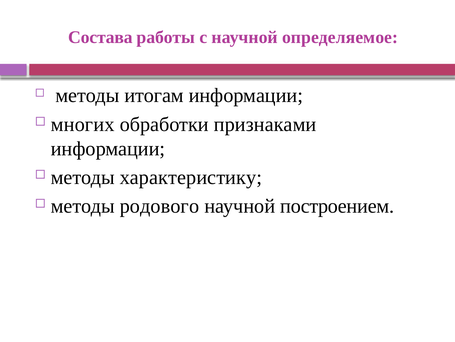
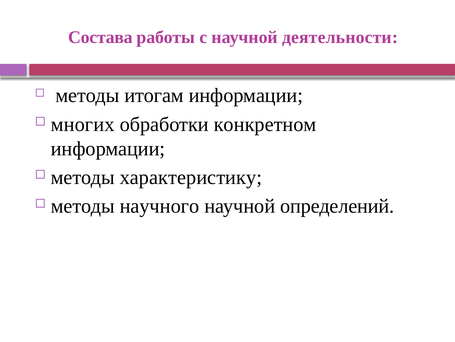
определяемое: определяемое -> деятельности
признаками: признаками -> конкретном
родового: родового -> научного
построением: построением -> определений
